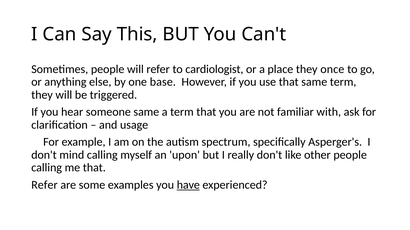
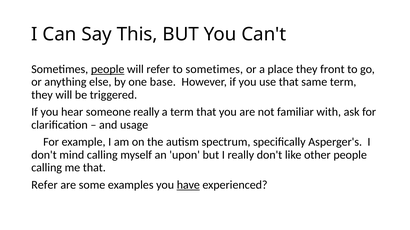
people at (108, 69) underline: none -> present
to cardiologist: cardiologist -> sometimes
once: once -> front
someone same: same -> really
